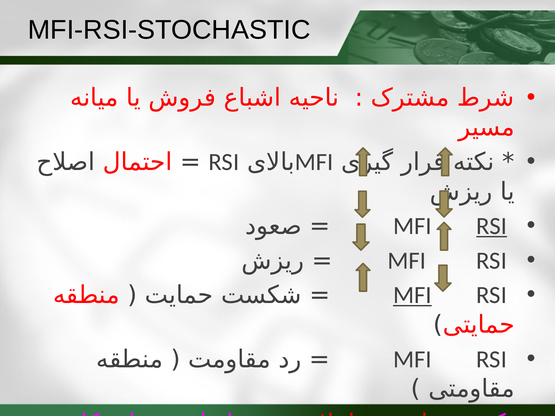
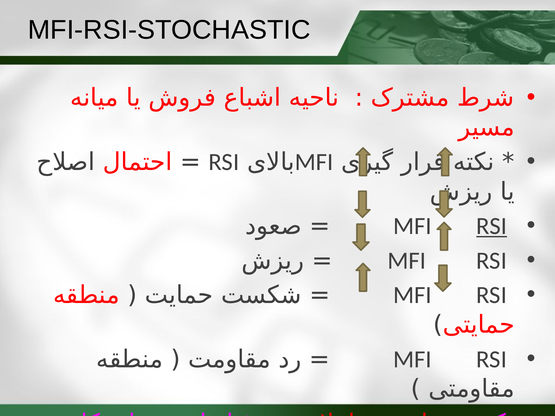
MFI at (412, 295) underline: present -> none
